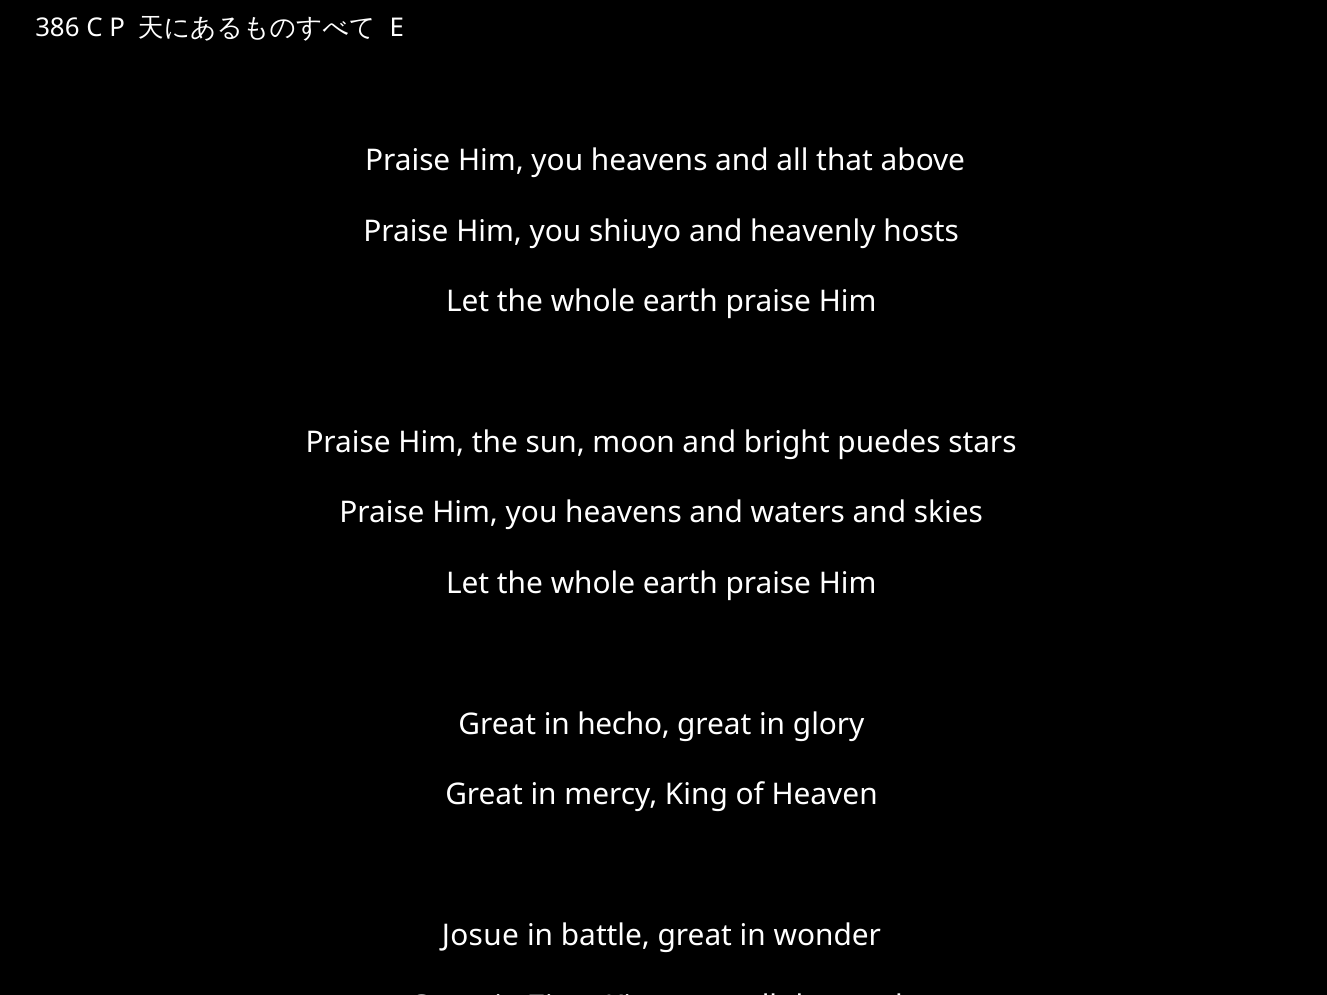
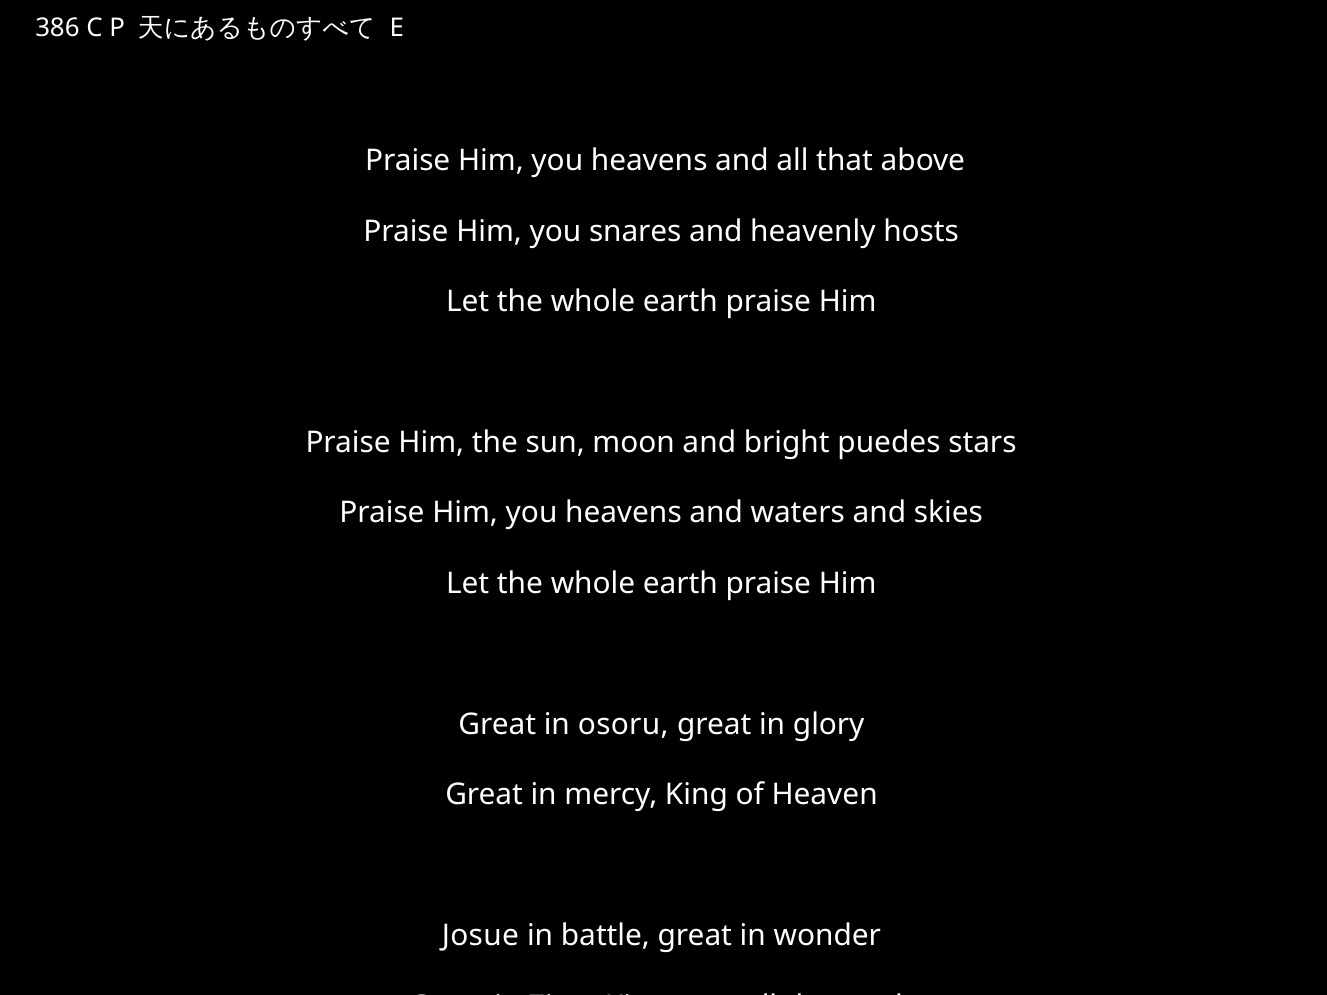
shiuyo: shiuyo -> snares
hecho: hecho -> osoru
